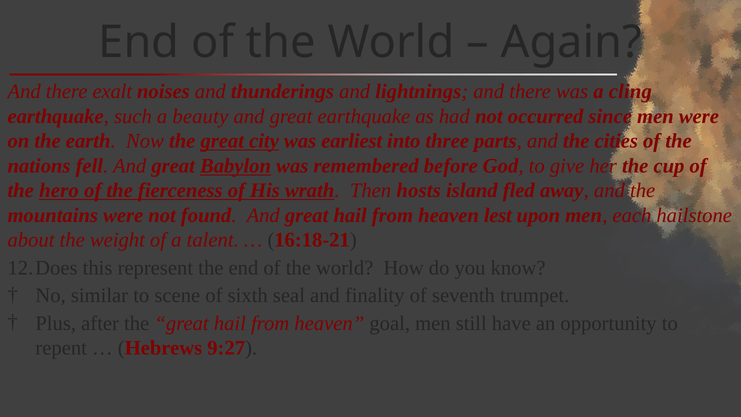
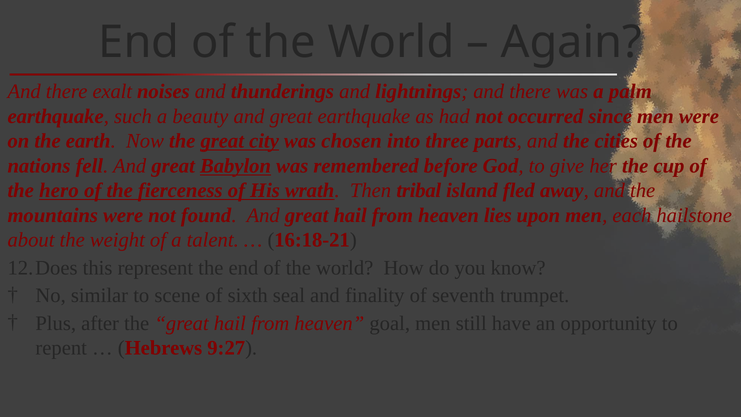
cling: cling -> palm
earliest: earliest -> chosen
hosts: hosts -> tribal
lest: lest -> lies
